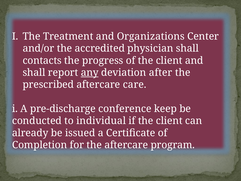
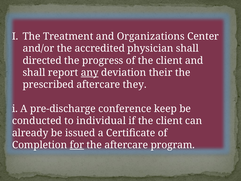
contacts: contacts -> directed
after: after -> their
care: care -> they
for underline: none -> present
